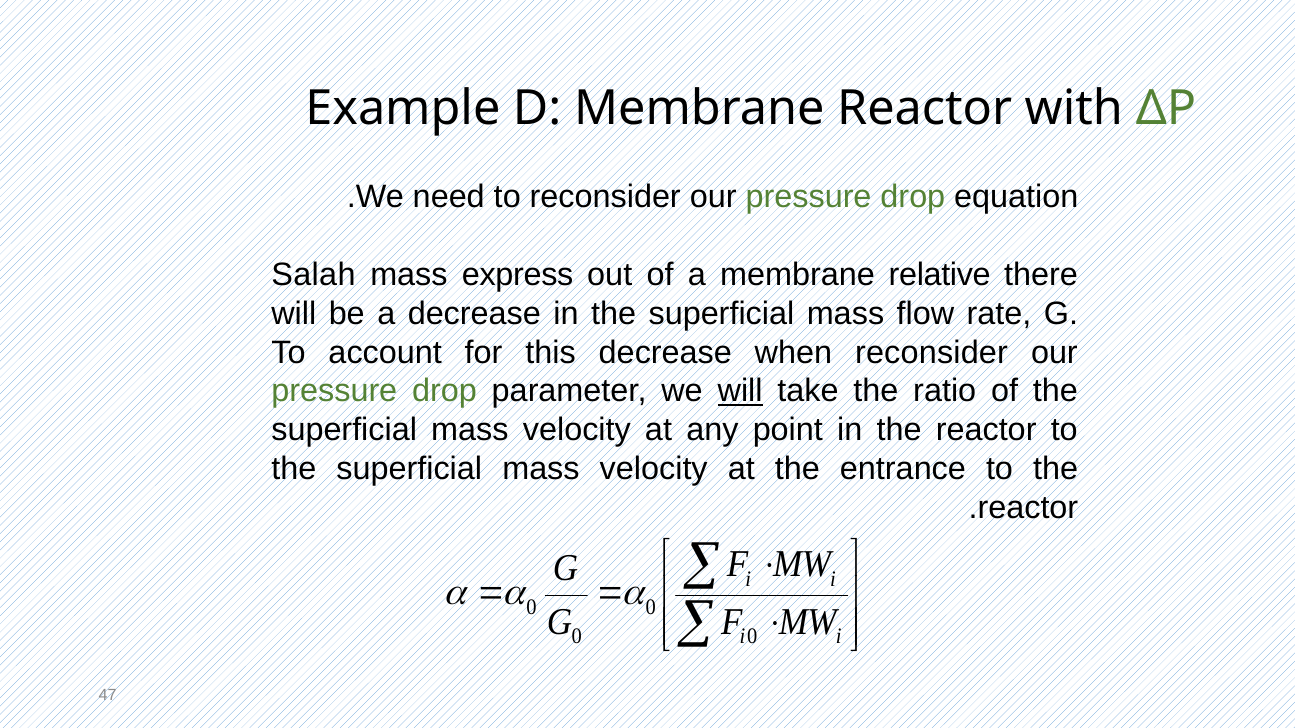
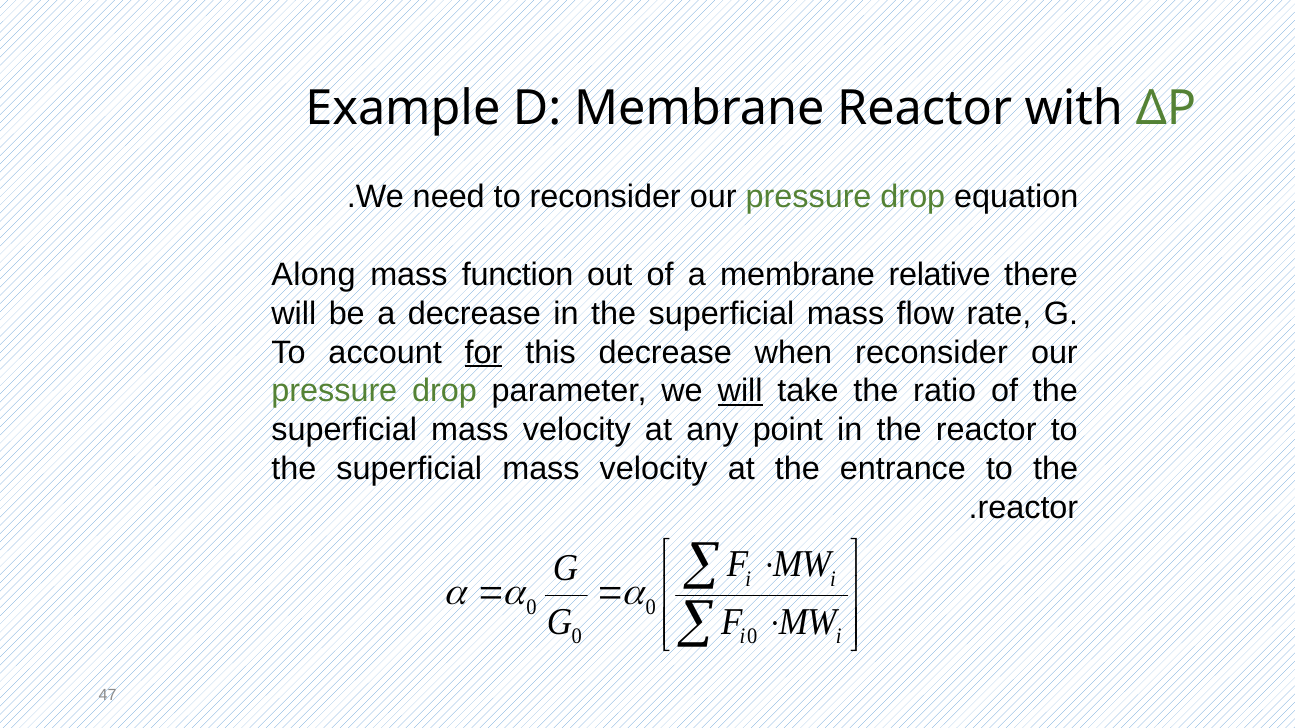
Salah: Salah -> Along
express: express -> function
for underline: none -> present
